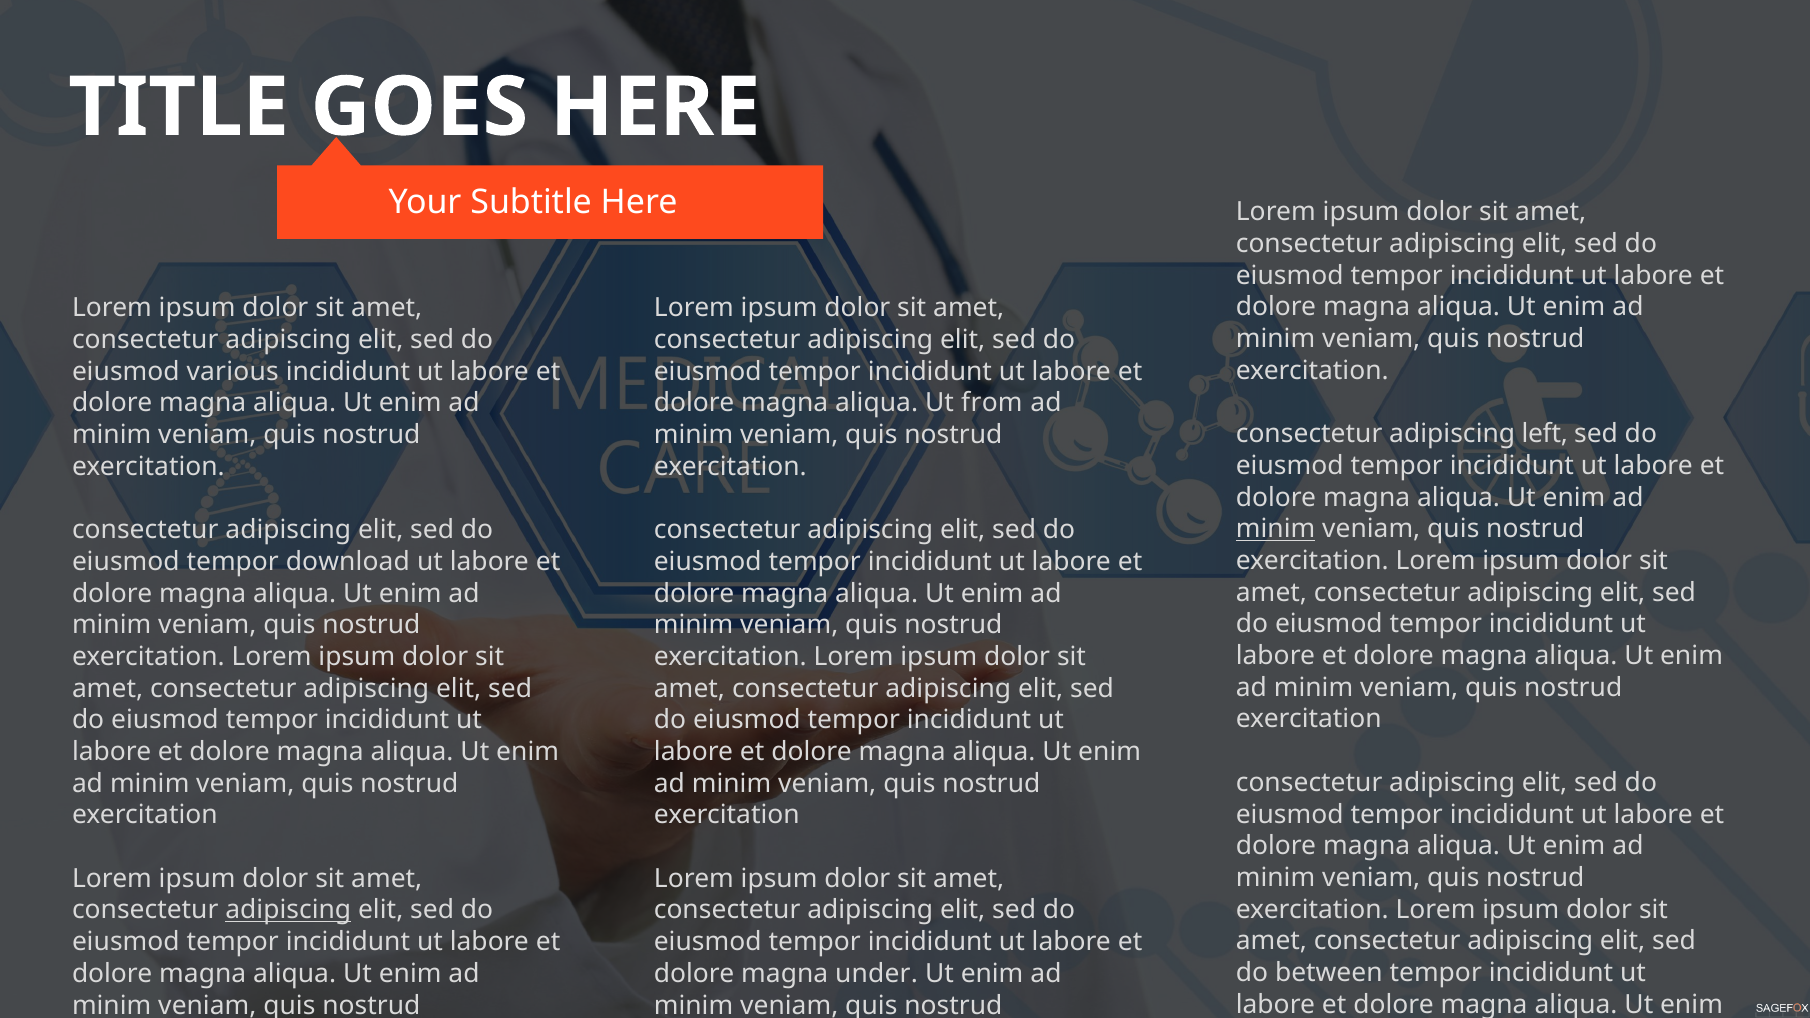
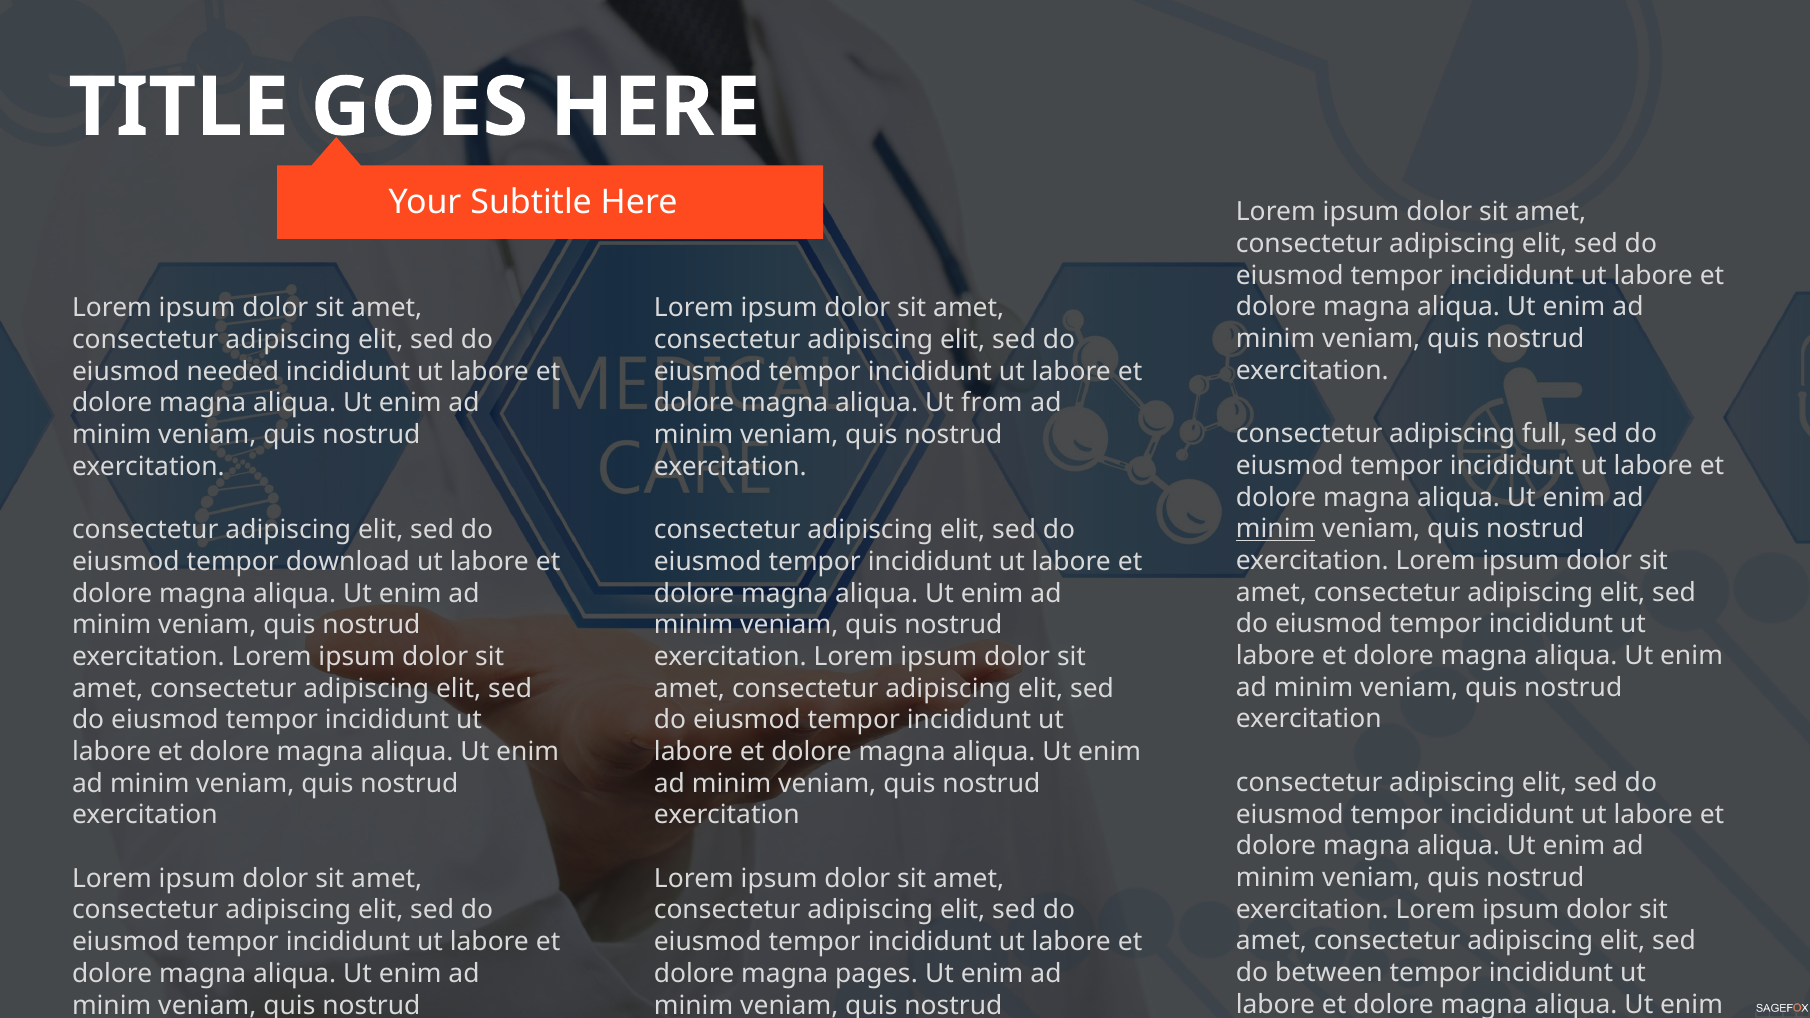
various: various -> needed
left: left -> full
adipiscing at (288, 910) underline: present -> none
under: under -> pages
